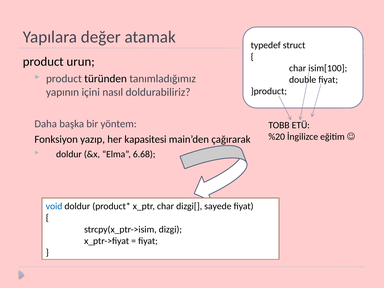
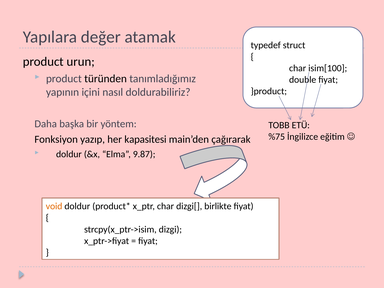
%20: %20 -> %75
6.68: 6.68 -> 9.87
void colour: blue -> orange
sayede: sayede -> birlikte
